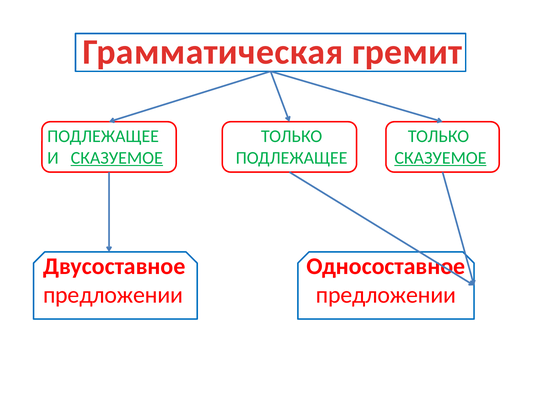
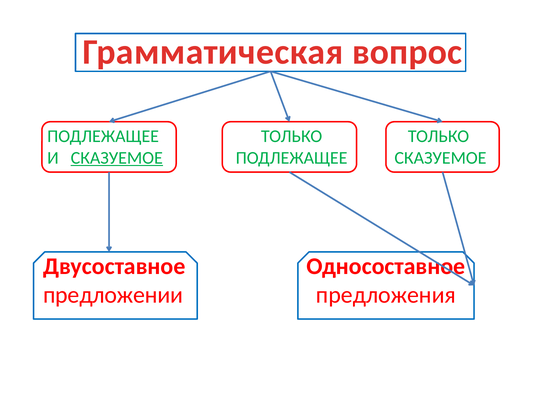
гремит: гремит -> вопрос
СКАЗУЕМОЕ at (440, 158) underline: present -> none
предложении at (386, 295): предложении -> предложения
